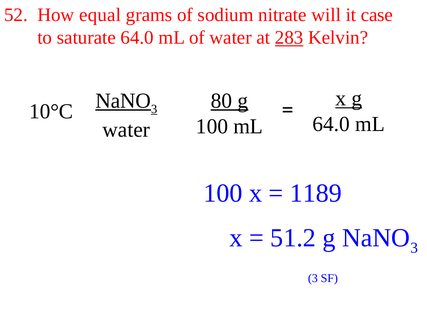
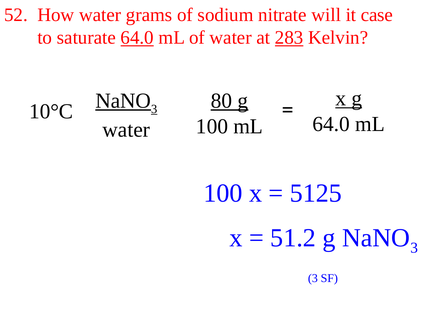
How equal: equal -> water
64.0 at (137, 38) underline: none -> present
1189: 1189 -> 5125
